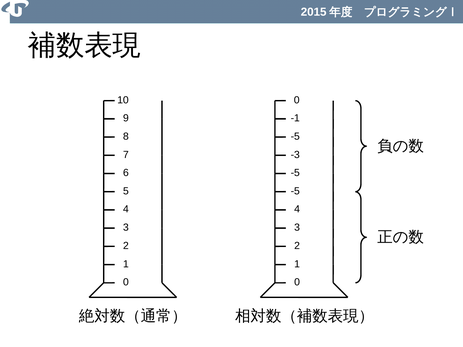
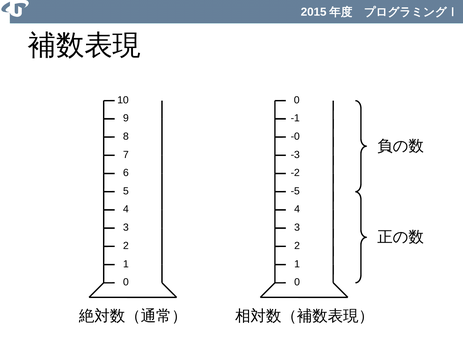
-5 at (295, 136): -5 -> -0
-5 at (295, 173): -5 -> -2
